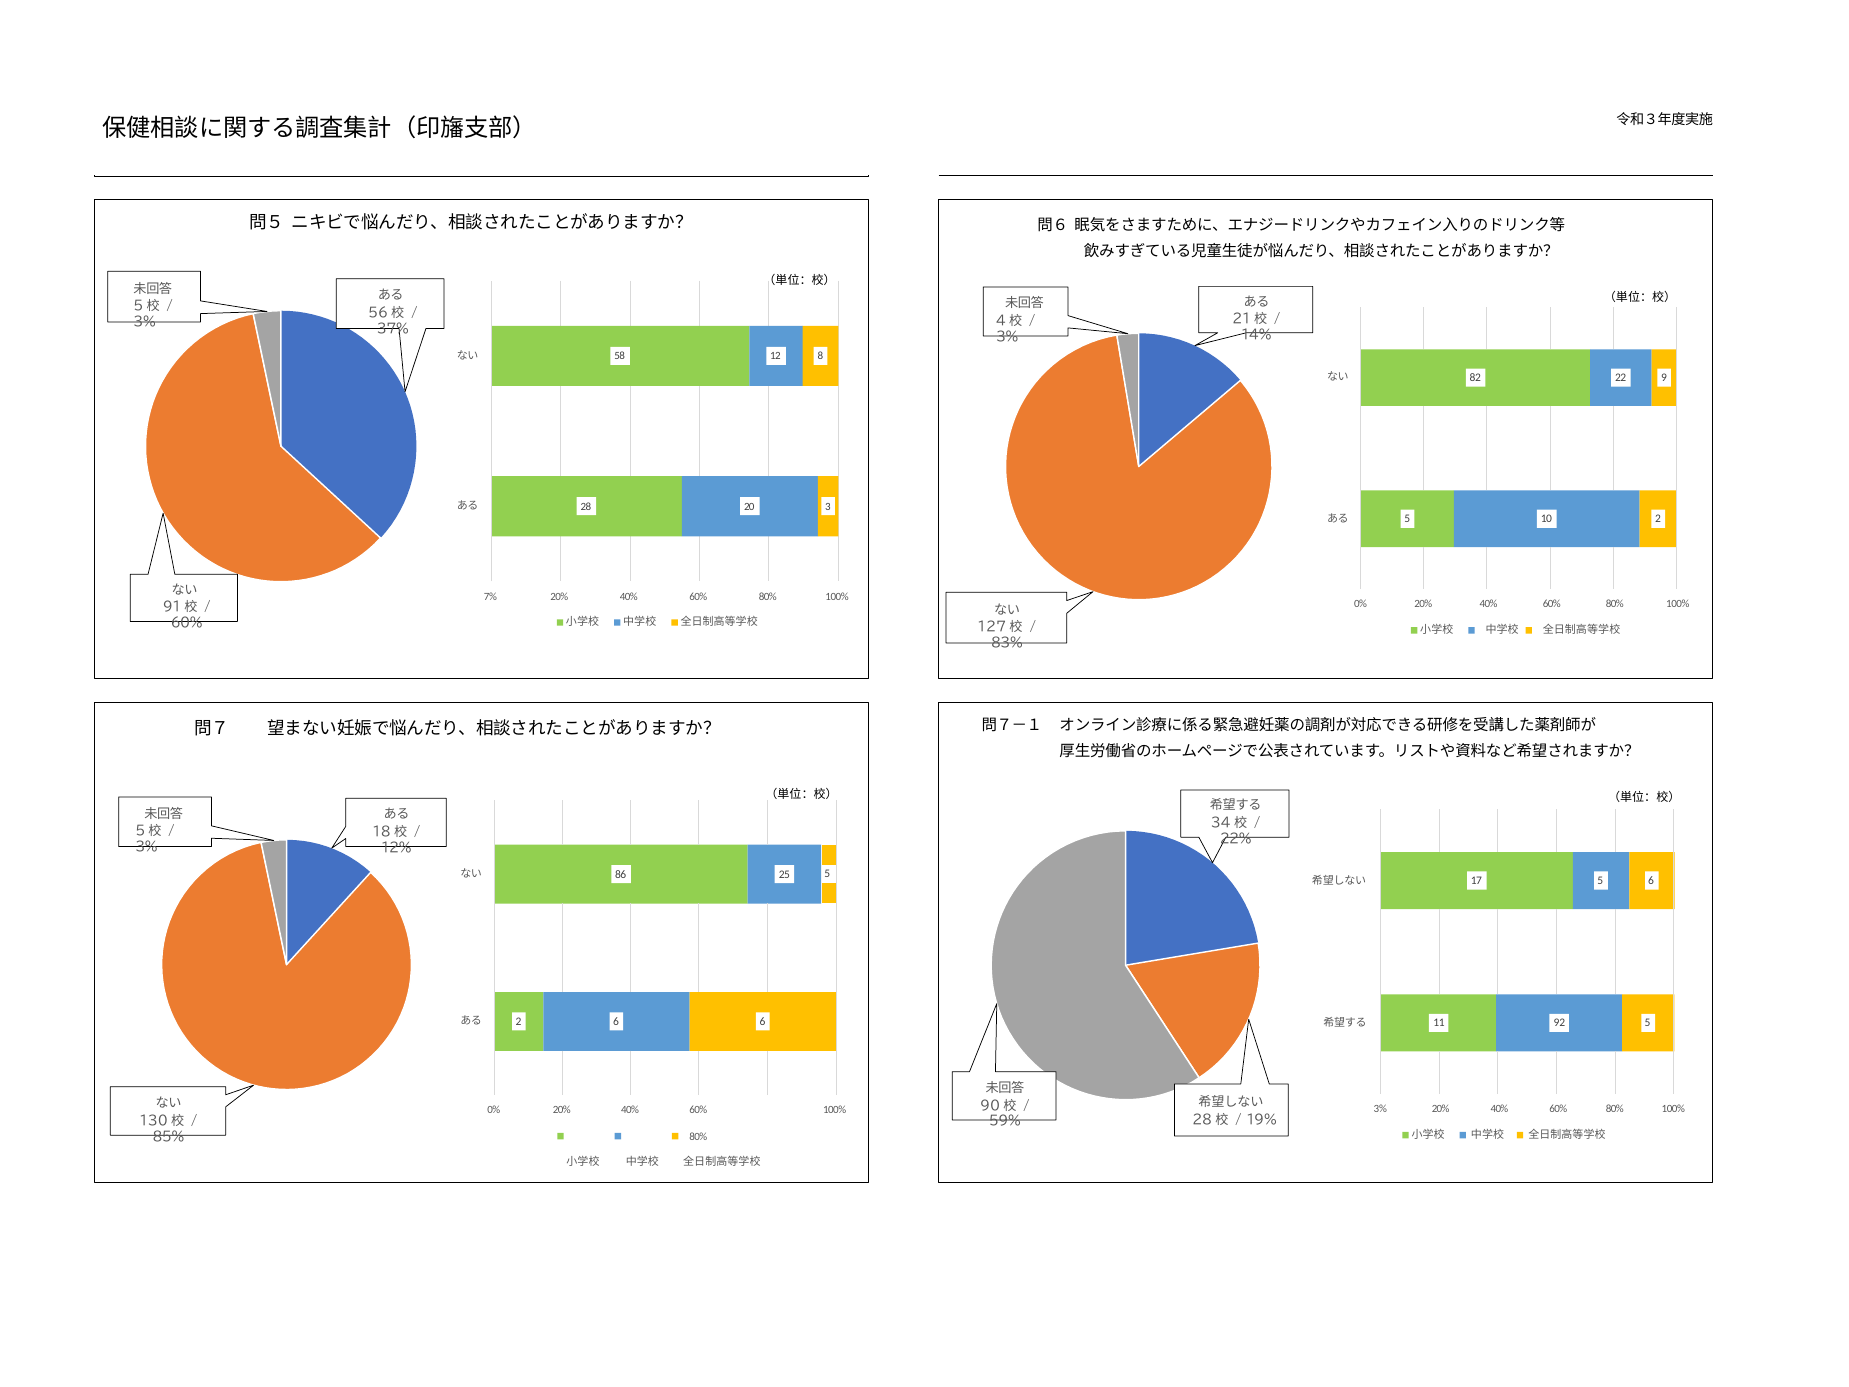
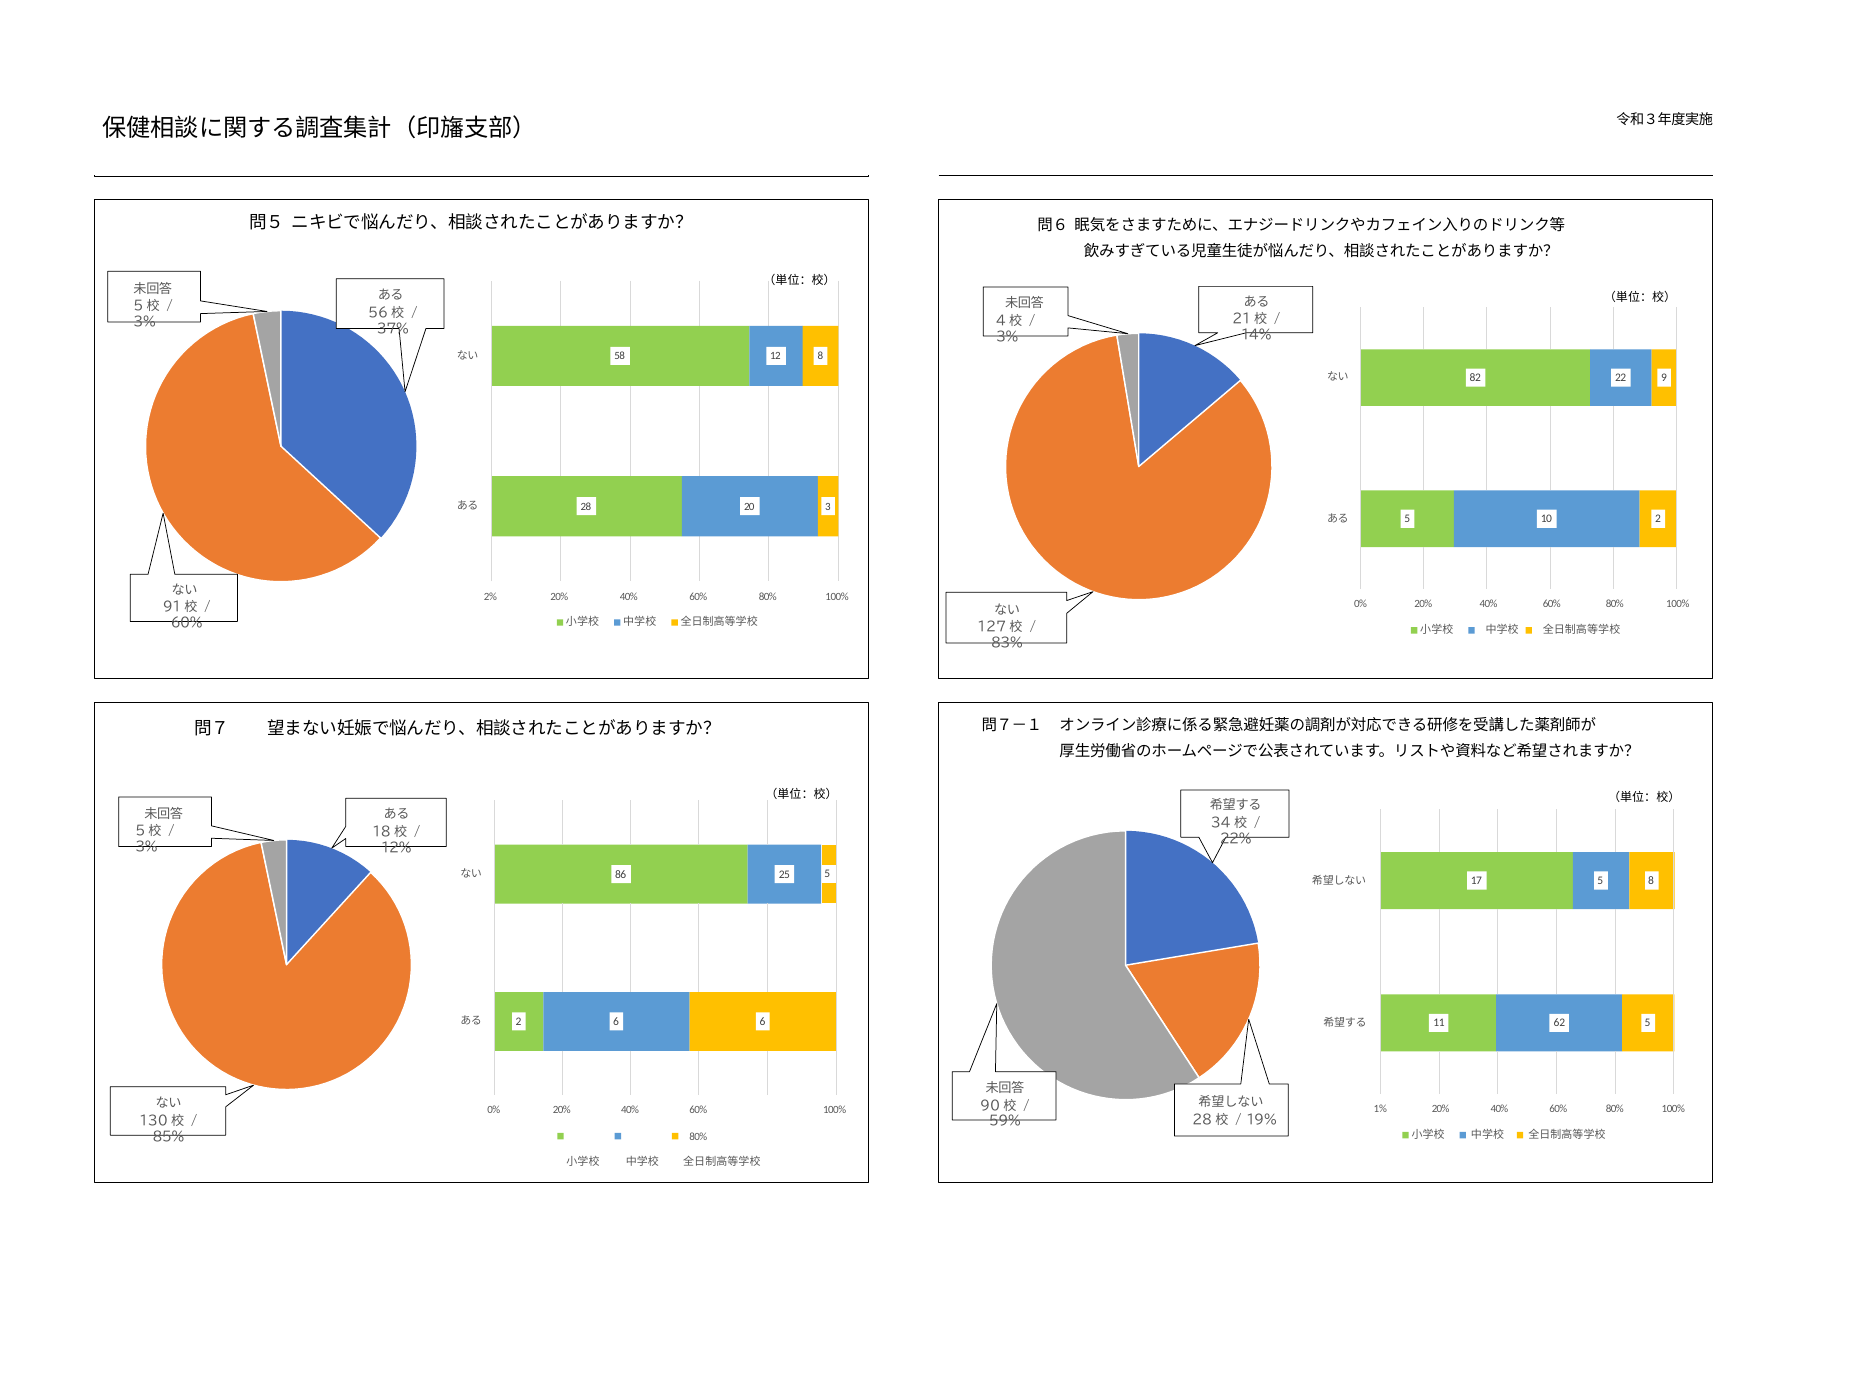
7%: 7% -> 2%
5 6: 6 -> 8
92: 92 -> 62
3% at (1380, 1109): 3% -> 1%
